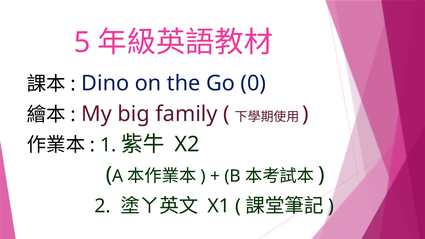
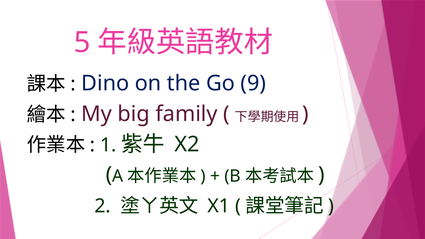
0: 0 -> 9
